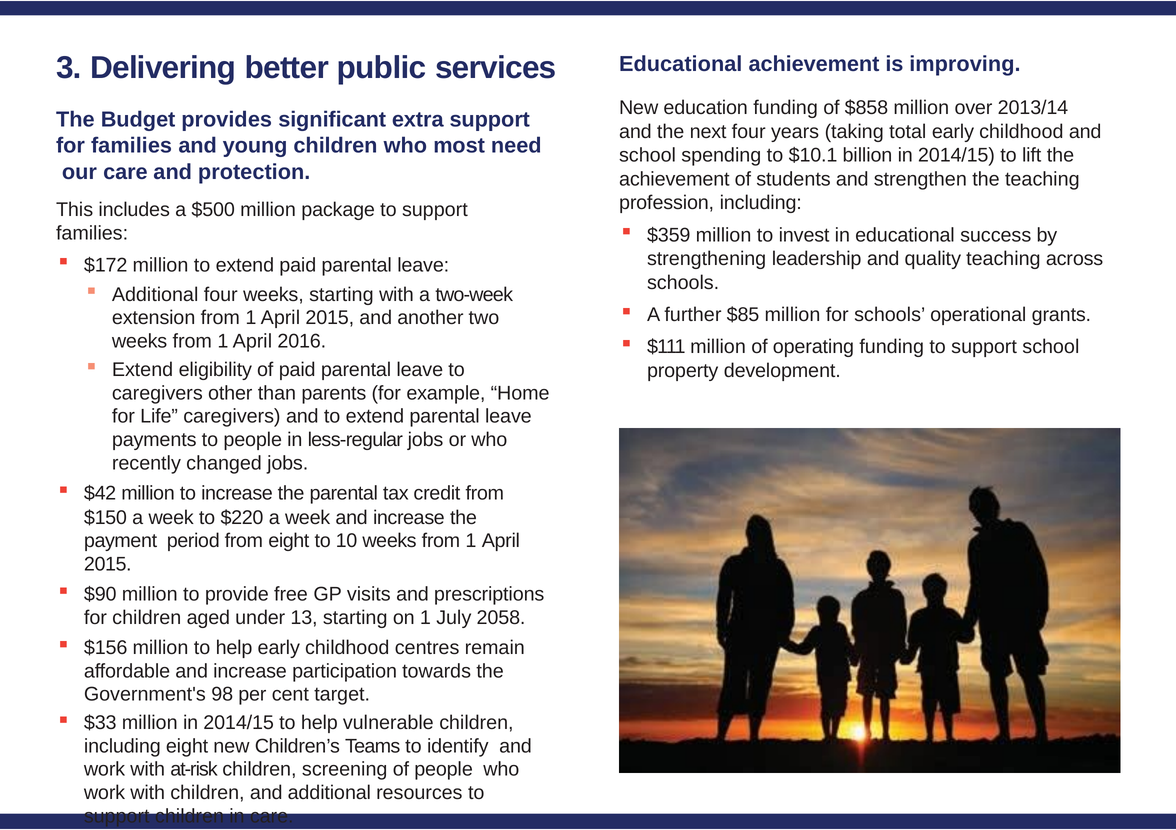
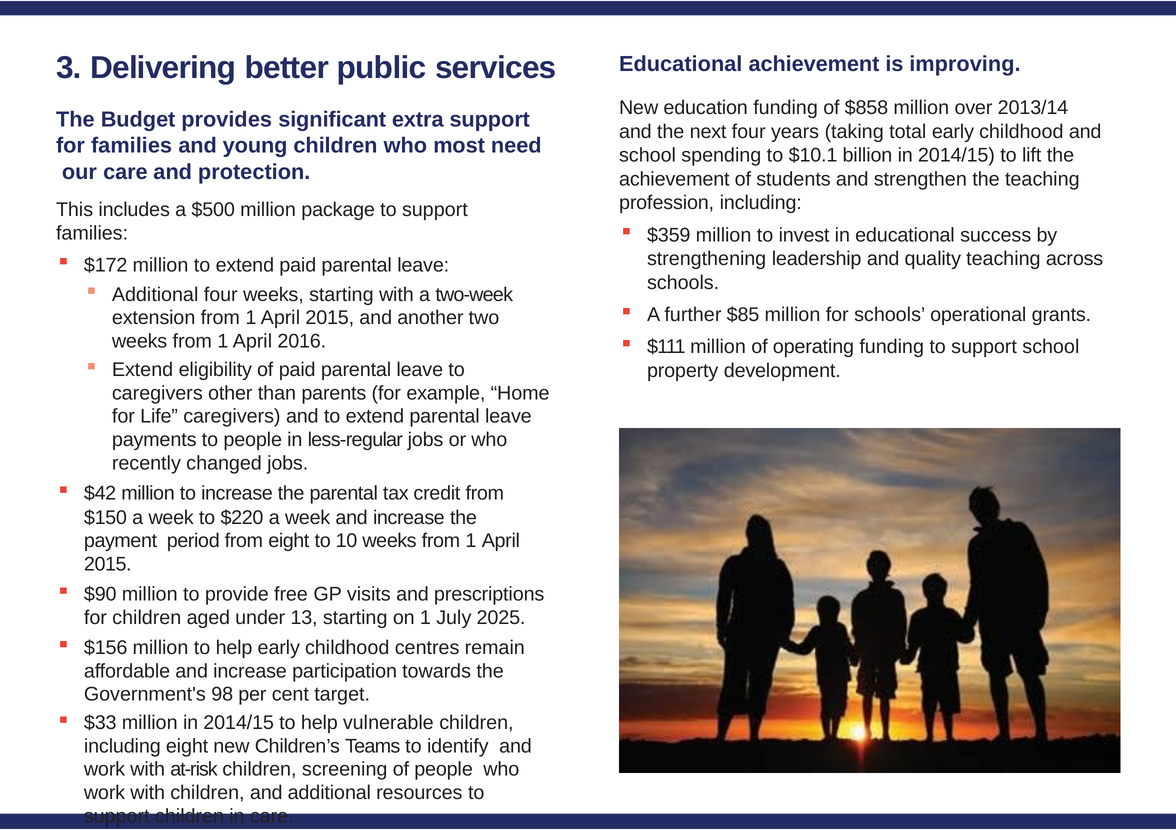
2058: 2058 -> 2025
